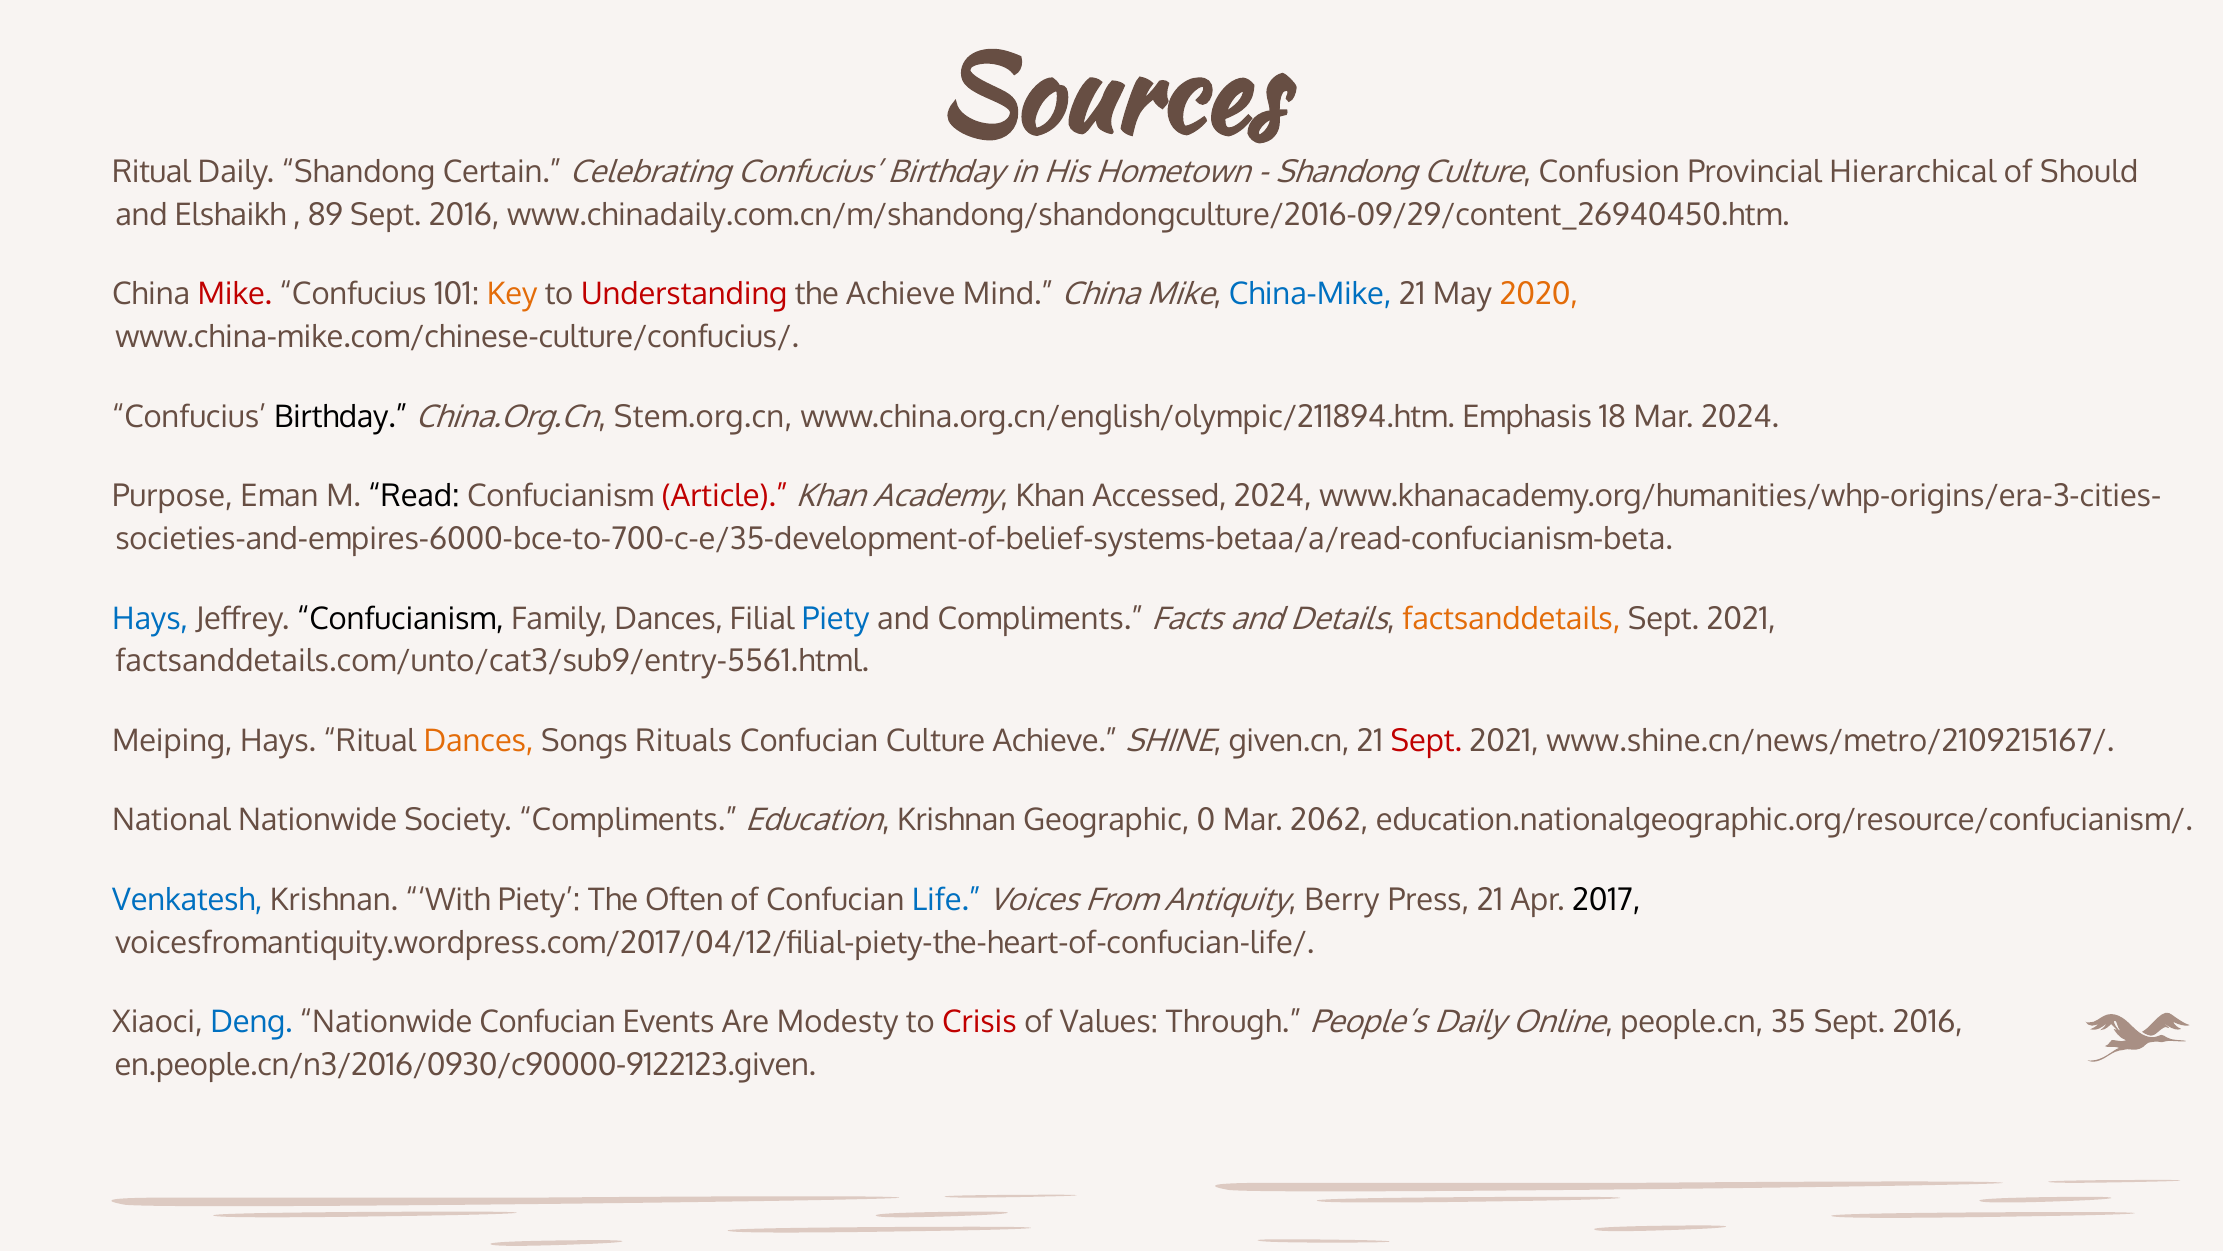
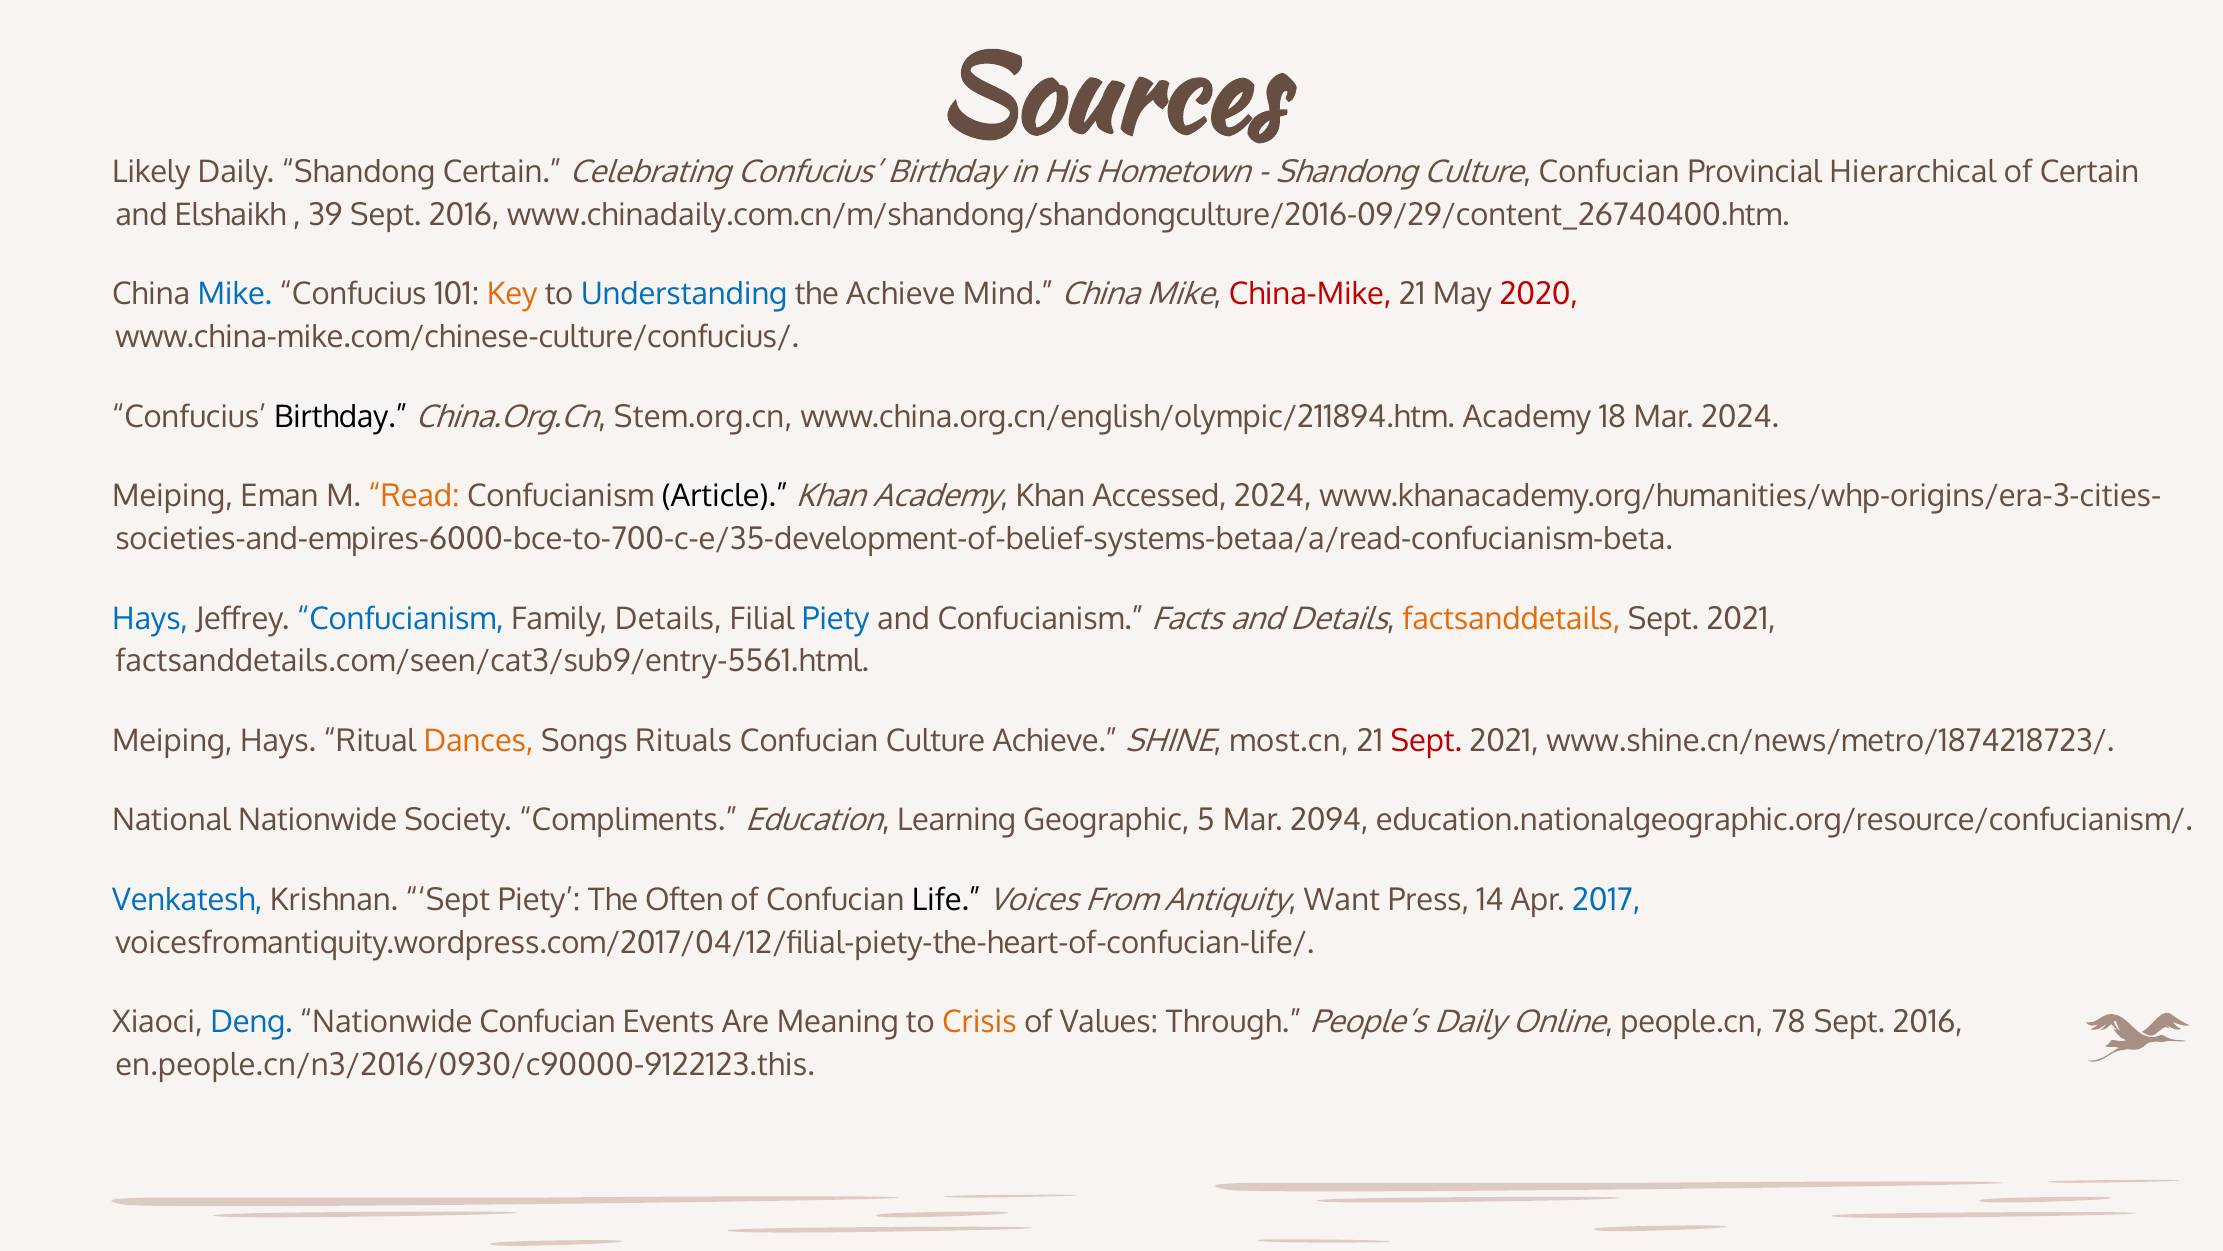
Ritual at (151, 172): Ritual -> Likely
Culture Confusion: Confusion -> Confucian
of Should: Should -> Certain
89: 89 -> 39
www.chinadaily.com.cn/m/shandong/shandongculture/2016-09/29/content_26940450.htm: www.chinadaily.com.cn/m/shandong/shandongculture/2016-09/29/content_26940450.htm -> www.chinadaily.com.cn/m/shandong/shandongculture/2016-09/29/content_26740400.htm
Mike at (235, 294) colour: red -> blue
Understanding colour: red -> blue
China-Mike colour: blue -> red
2020 colour: orange -> red
www.china.org.cn/english/olympic/211894.htm Emphasis: Emphasis -> Academy
Purpose at (172, 496): Purpose -> Meiping
Read colour: black -> orange
Article colour: red -> black
Confucianism at (400, 619) colour: black -> blue
Family Dances: Dances -> Details
and Compliments: Compliments -> Confucianism
factsanddetails.com/unto/cat3/sub9/entry-5561.html: factsanddetails.com/unto/cat3/sub9/entry-5561.html -> factsanddetails.com/seen/cat3/sub9/entry-5561.html
given.cn: given.cn -> most.cn
www.shine.cn/news/metro/2109215167/: www.shine.cn/news/metro/2109215167/ -> www.shine.cn/news/metro/1874218723/
Education Krishnan: Krishnan -> Learning
0: 0 -> 5
2062: 2062 -> 2094
Krishnan With: With -> Sept
Life colour: blue -> black
Berry: Berry -> Want
Press 21: 21 -> 14
2017 colour: black -> blue
Modesty: Modesty -> Meaning
Crisis colour: red -> orange
35: 35 -> 78
en.people.cn/n3/2016/0930/c90000-9122123.given: en.people.cn/n3/2016/0930/c90000-9122123.given -> en.people.cn/n3/2016/0930/c90000-9122123.this
